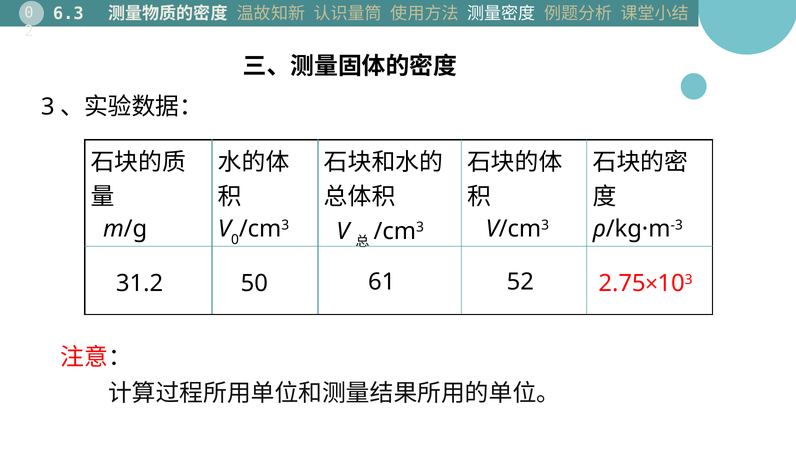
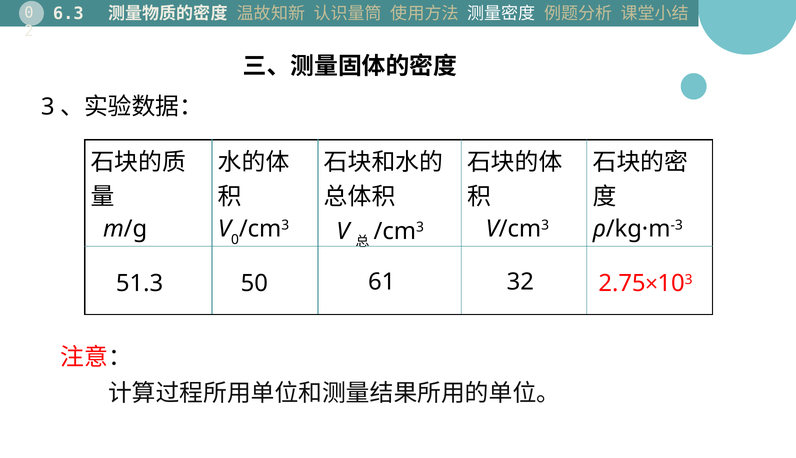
31.2: 31.2 -> 51.3
52: 52 -> 32
